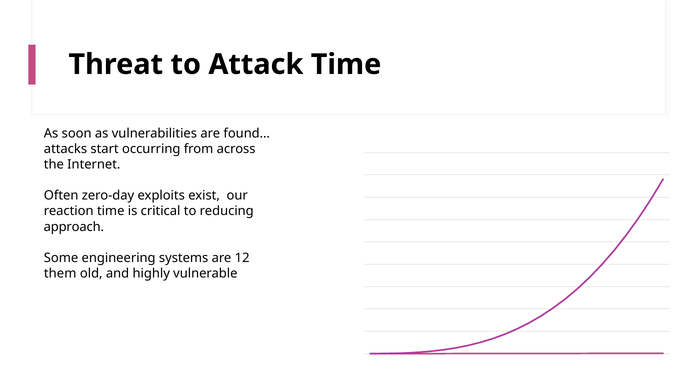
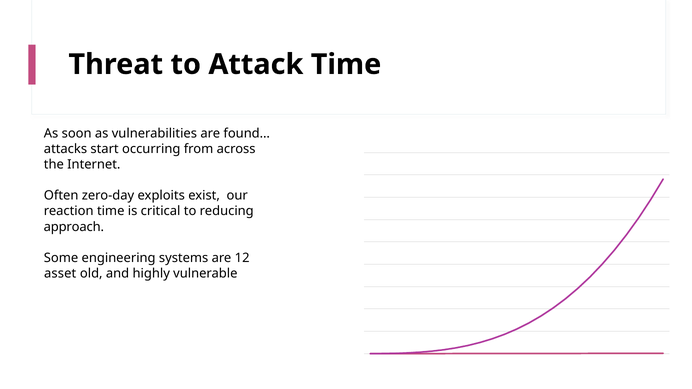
them: them -> asset
